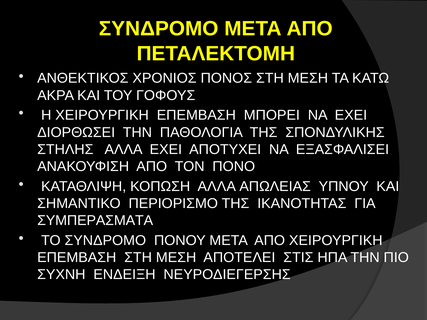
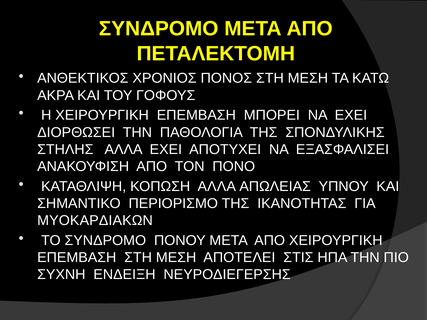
ΣΥΜΠΕΡΑΣΜΑΤΑ: ΣΥΜΠΕΡΑΣΜΑΤΑ -> ΜΥΟΚΑΡΔΙΑΚΩΝ
